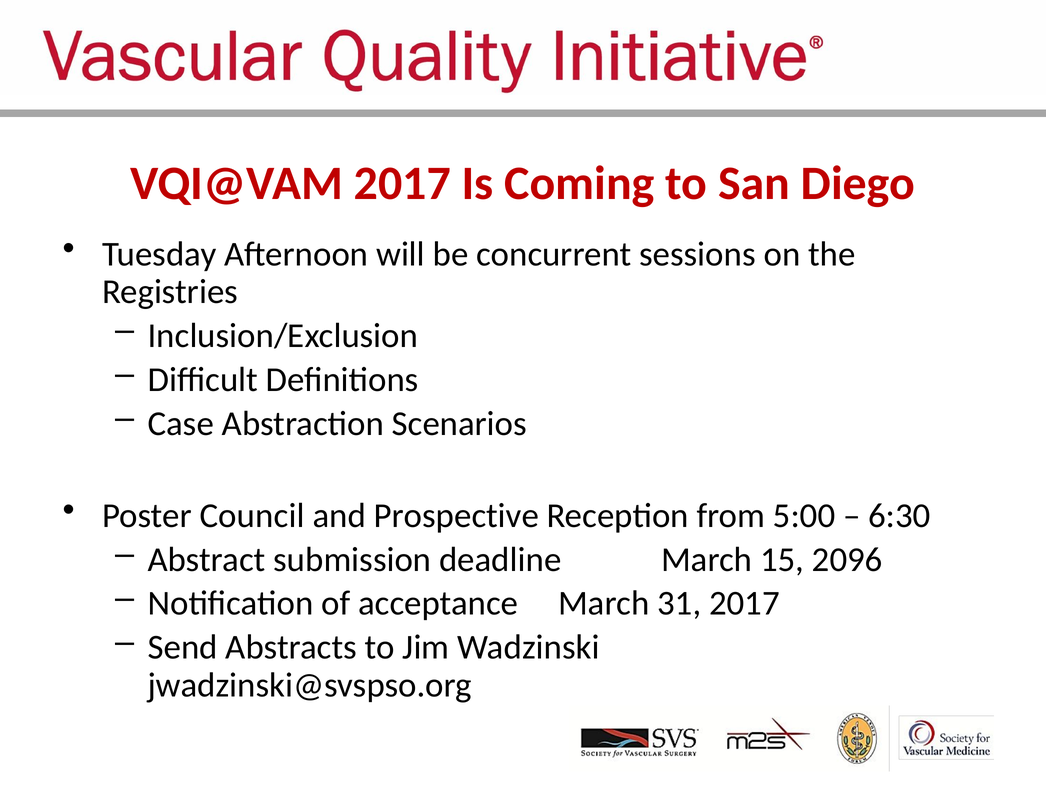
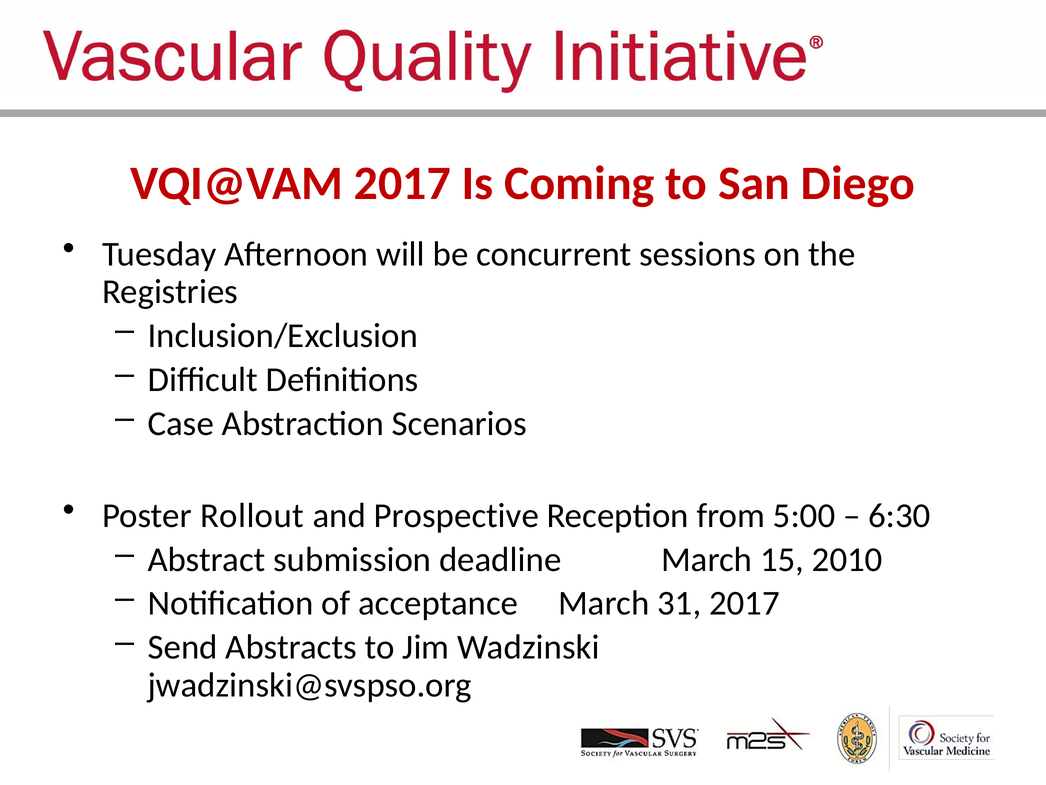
Council: Council -> Rollout
2096: 2096 -> 2010
